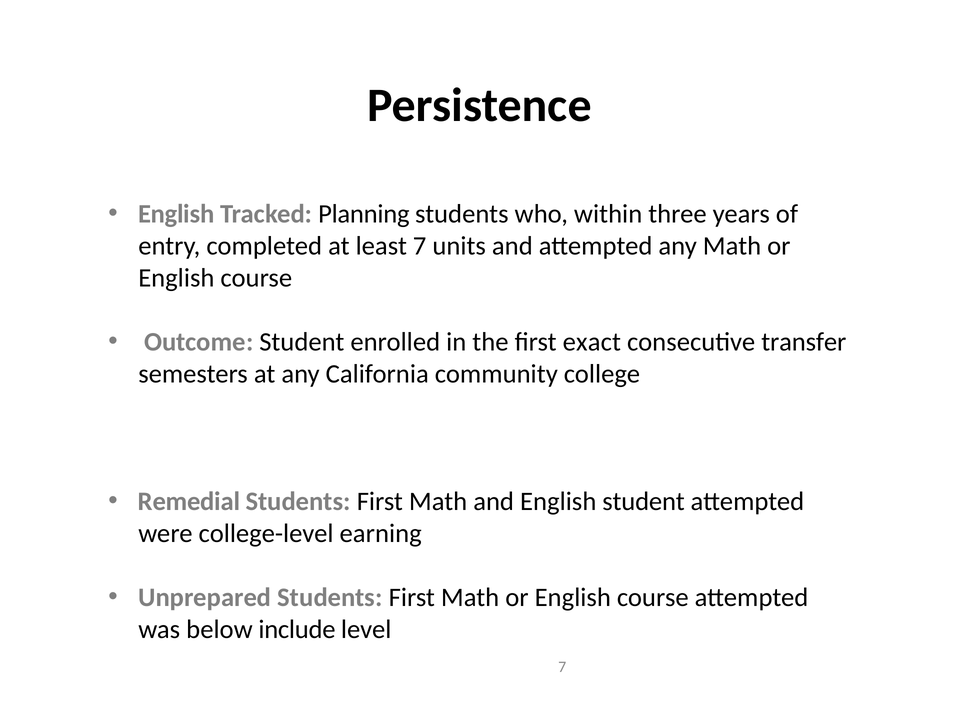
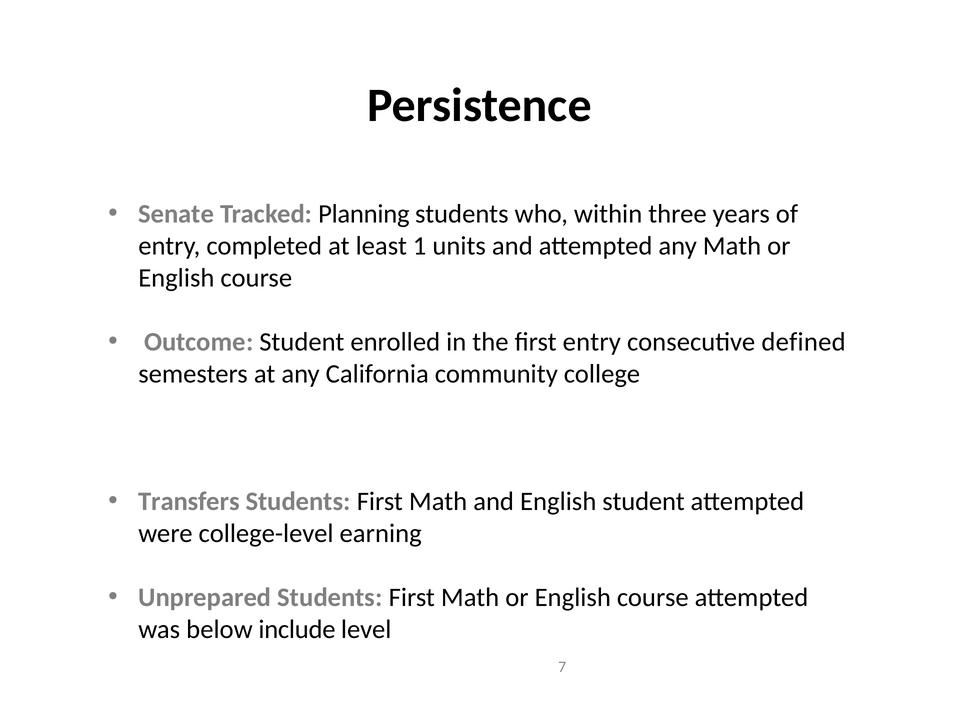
English at (176, 214): English -> Senate
least 7: 7 -> 1
first exact: exact -> entry
transfer: transfer -> defined
Remedial: Remedial -> Transfers
